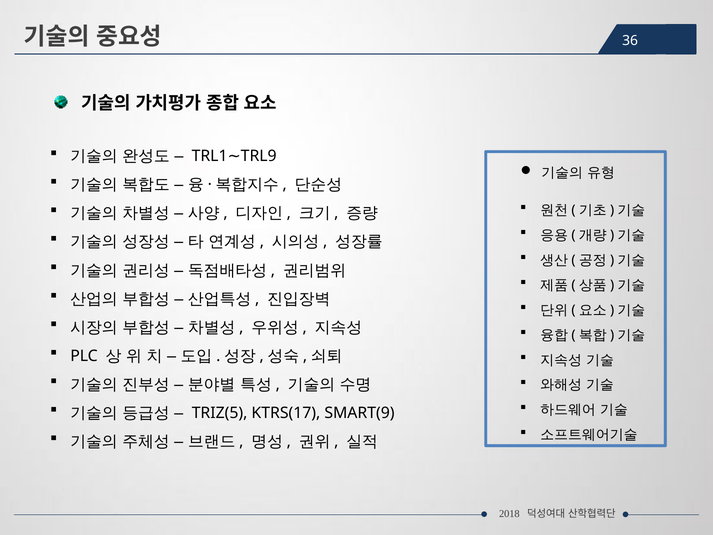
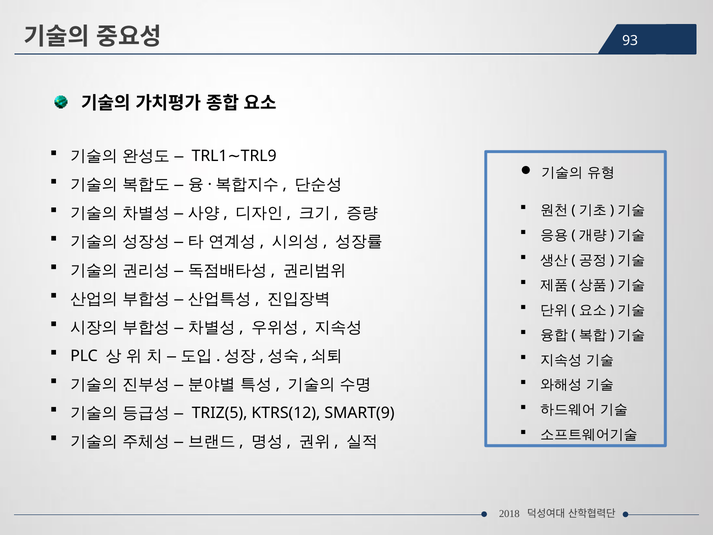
36: 36 -> 93
KTRS(17: KTRS(17 -> KTRS(12
